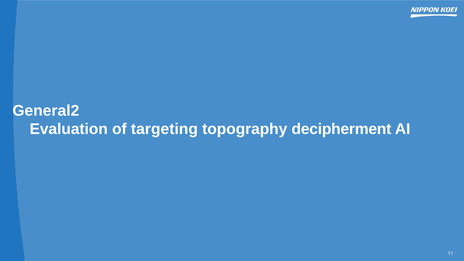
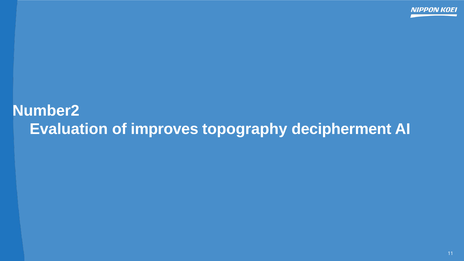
General2: General2 -> Number2
targeting: targeting -> improves
